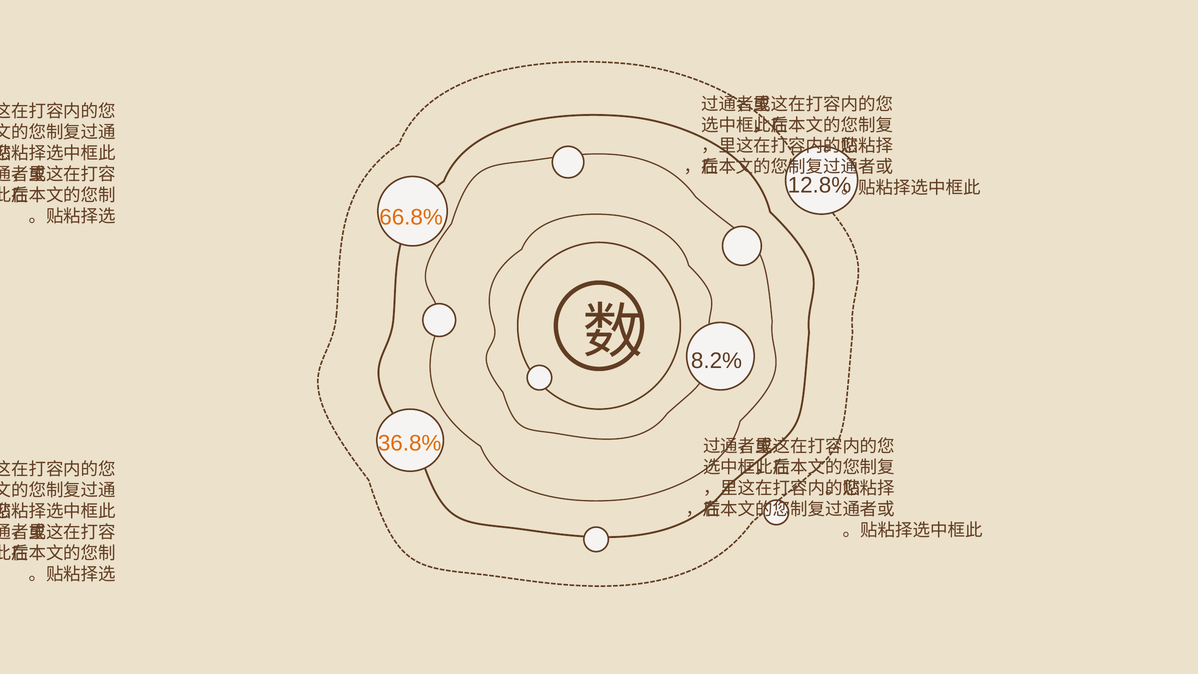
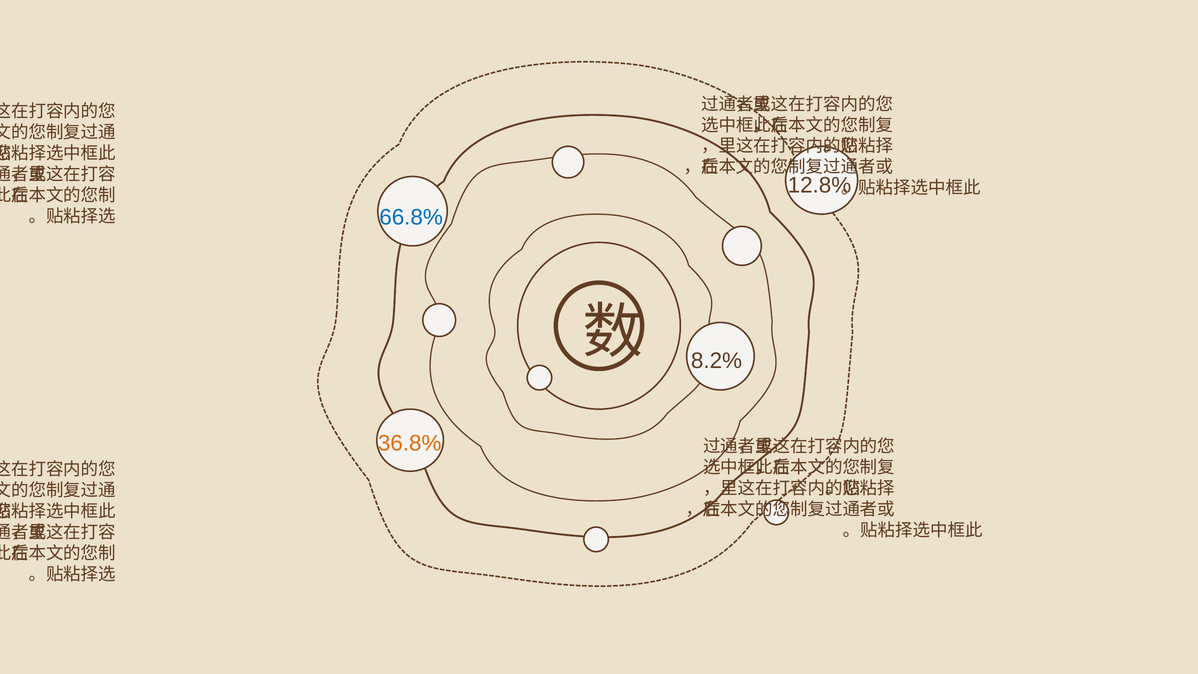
66.8% colour: orange -> blue
